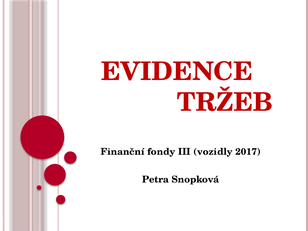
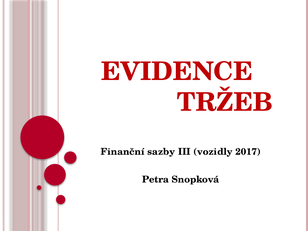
fondy: fondy -> sazby
